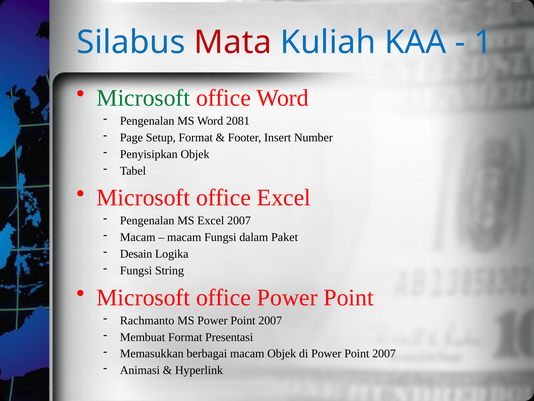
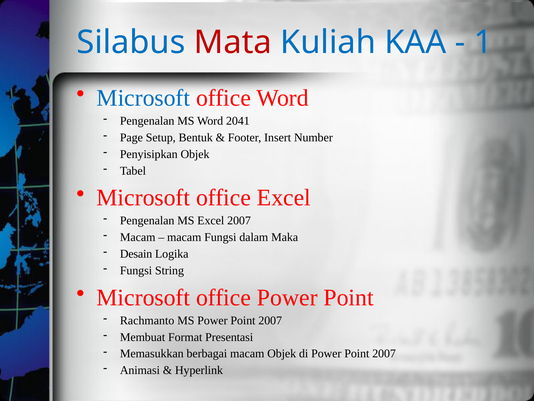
Microsoft at (143, 98) colour: green -> blue
2081: 2081 -> 2041
Setup Format: Format -> Bentuk
Paket: Paket -> Maka
